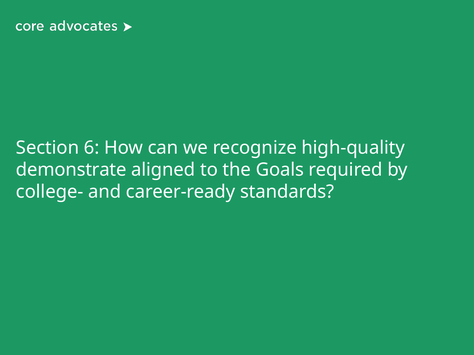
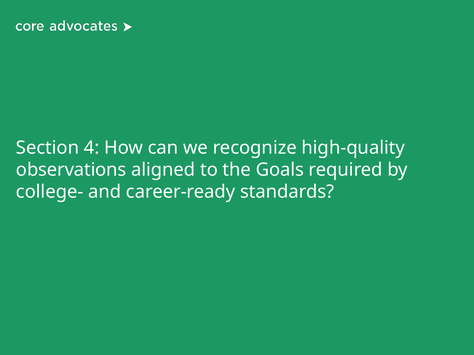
6: 6 -> 4
demonstrate: demonstrate -> observations
